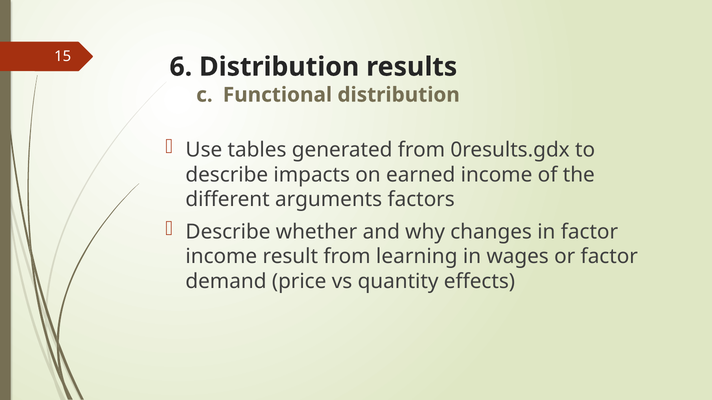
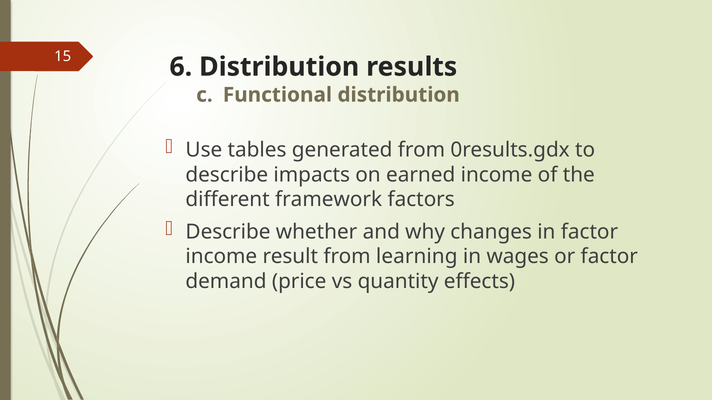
arguments: arguments -> framework
